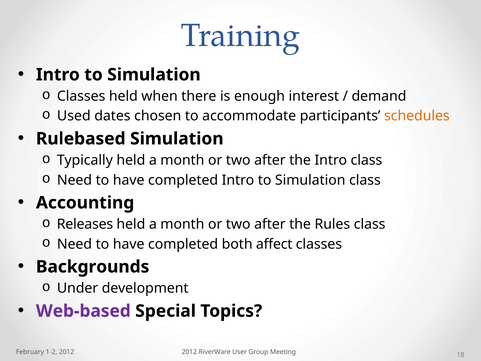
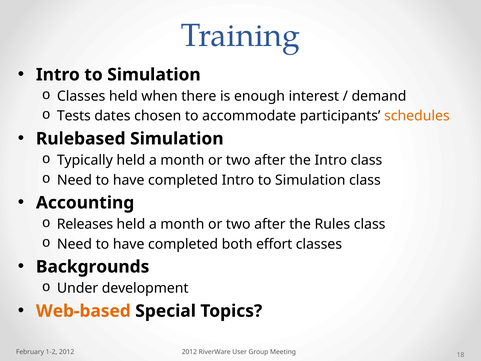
Used: Used -> Tests
affect: affect -> effort
Web-based colour: purple -> orange
